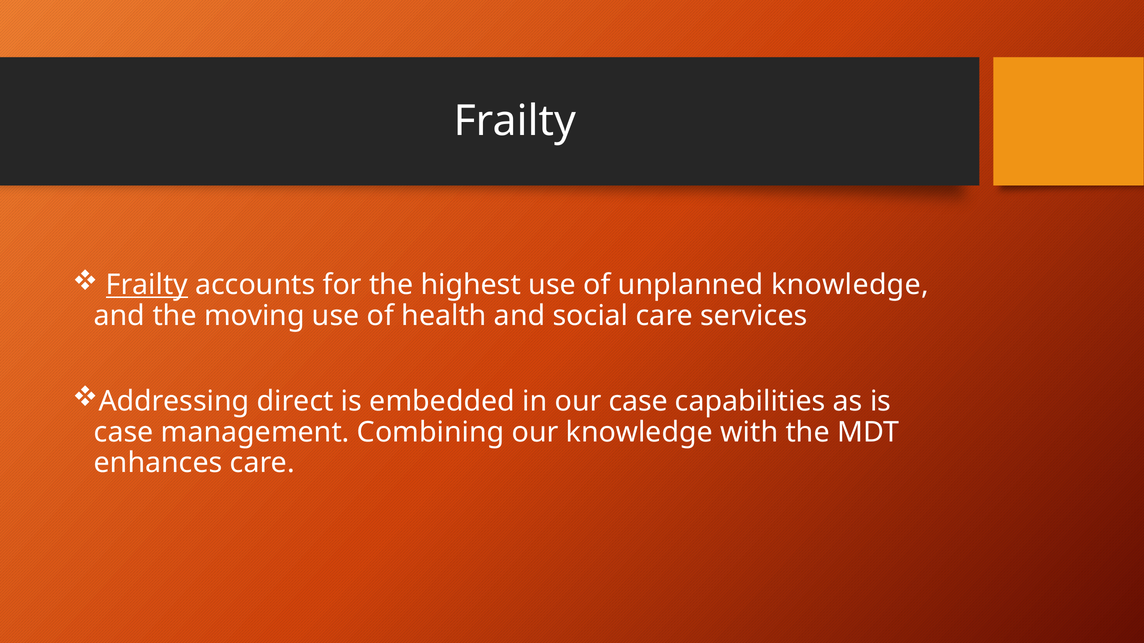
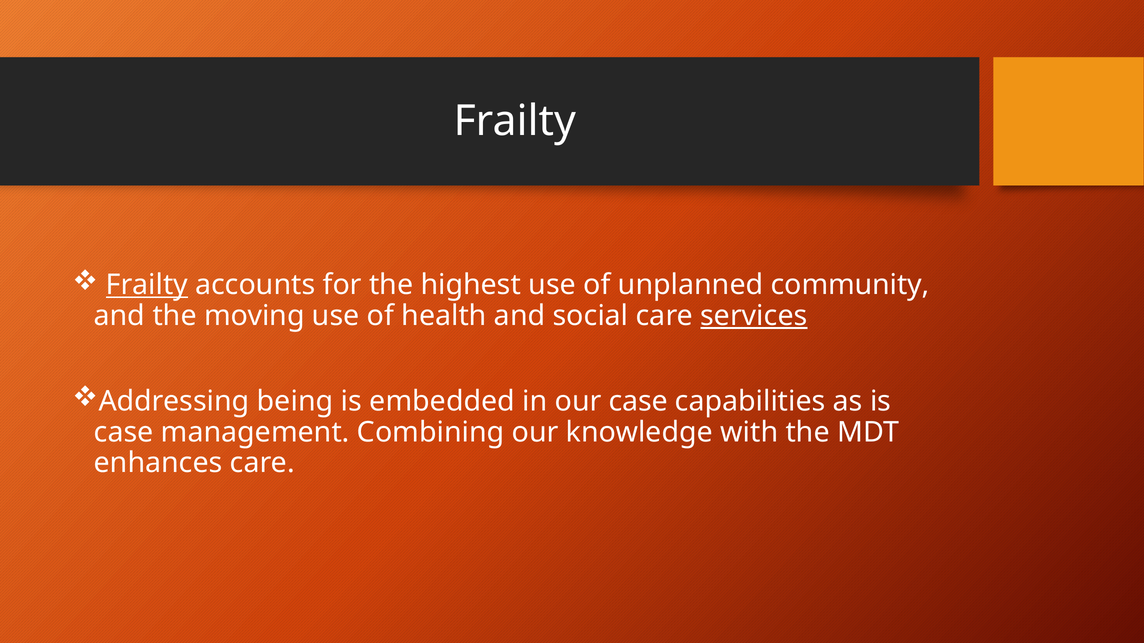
unplanned knowledge: knowledge -> community
services underline: none -> present
direct: direct -> being
